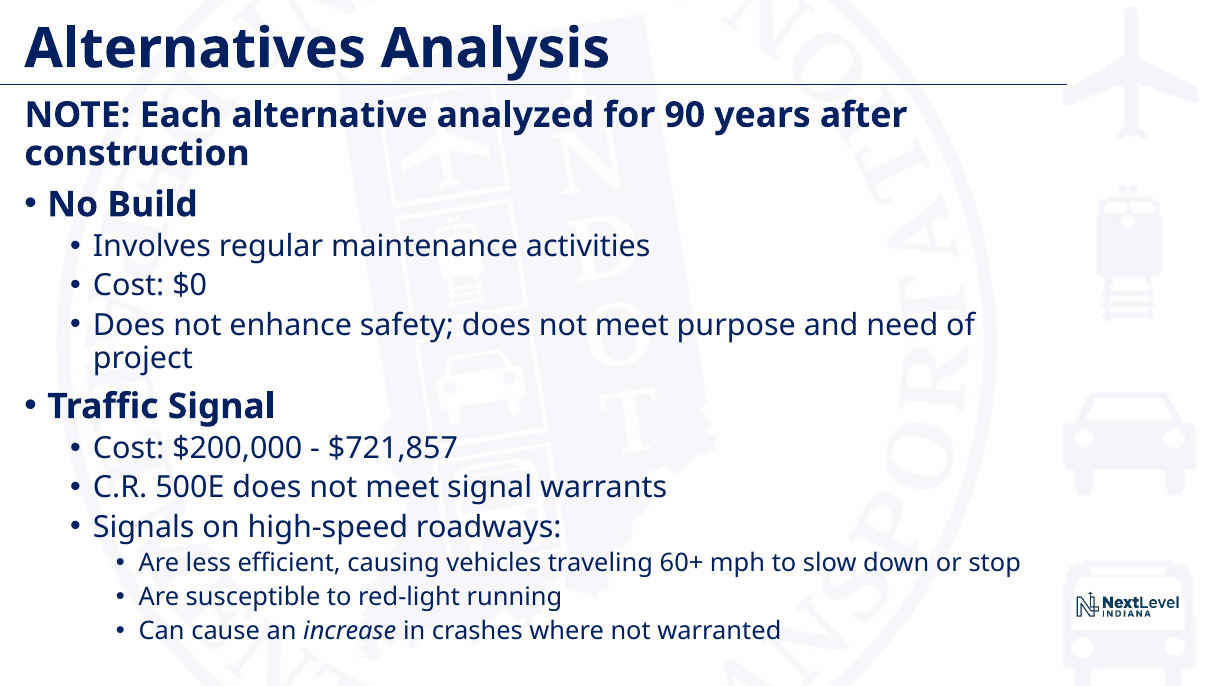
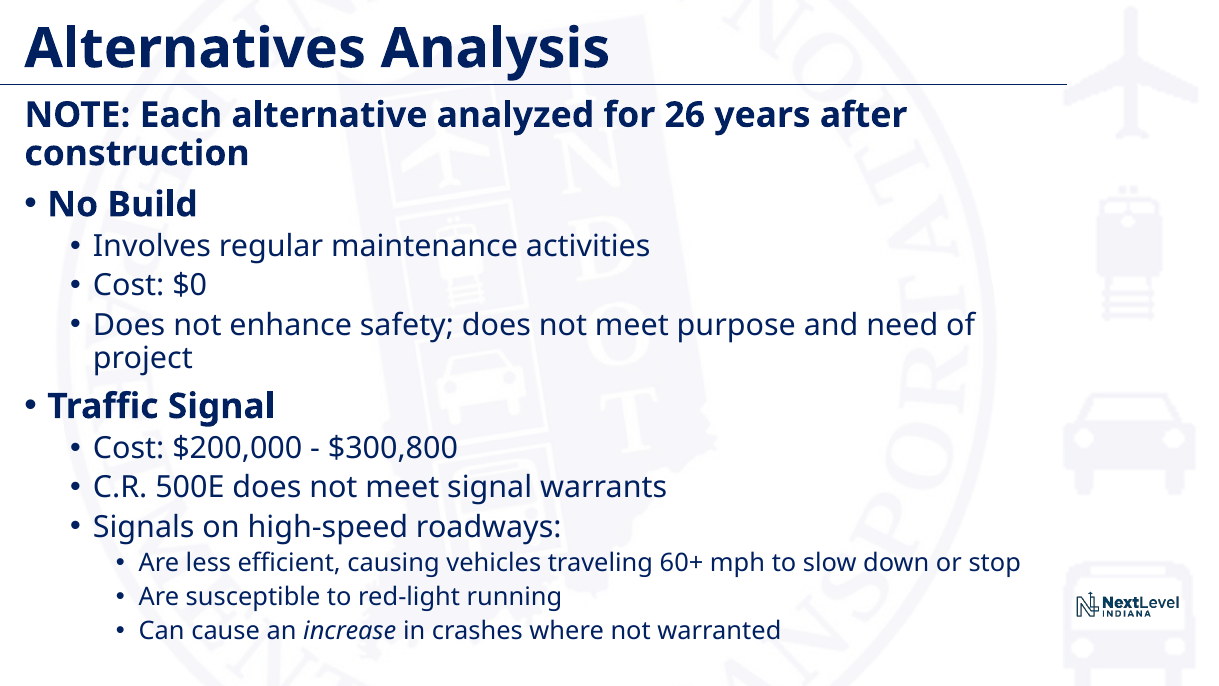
90: 90 -> 26
$721,857: $721,857 -> $300,800
